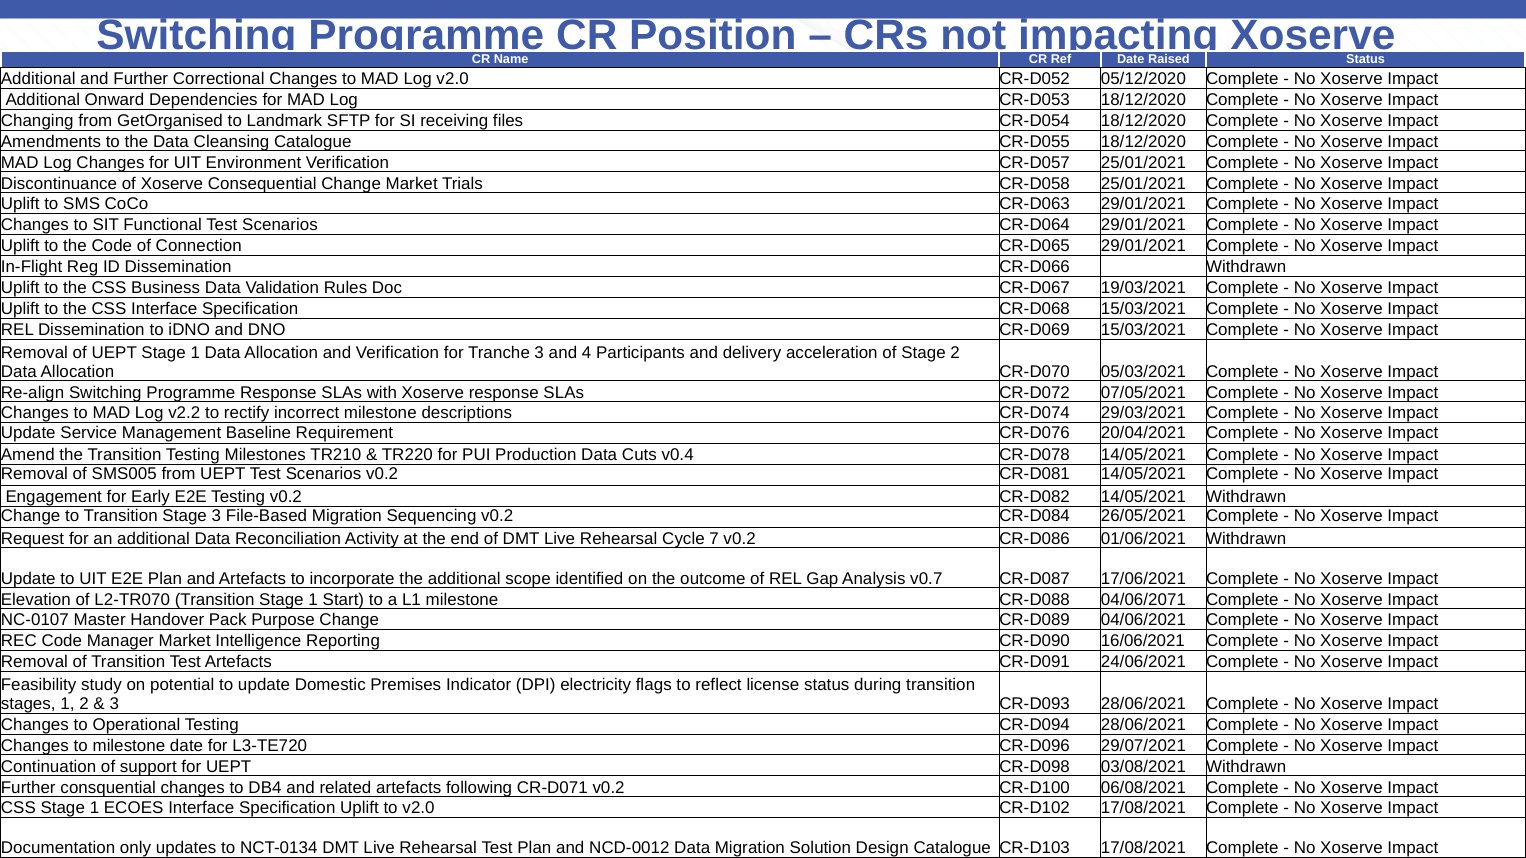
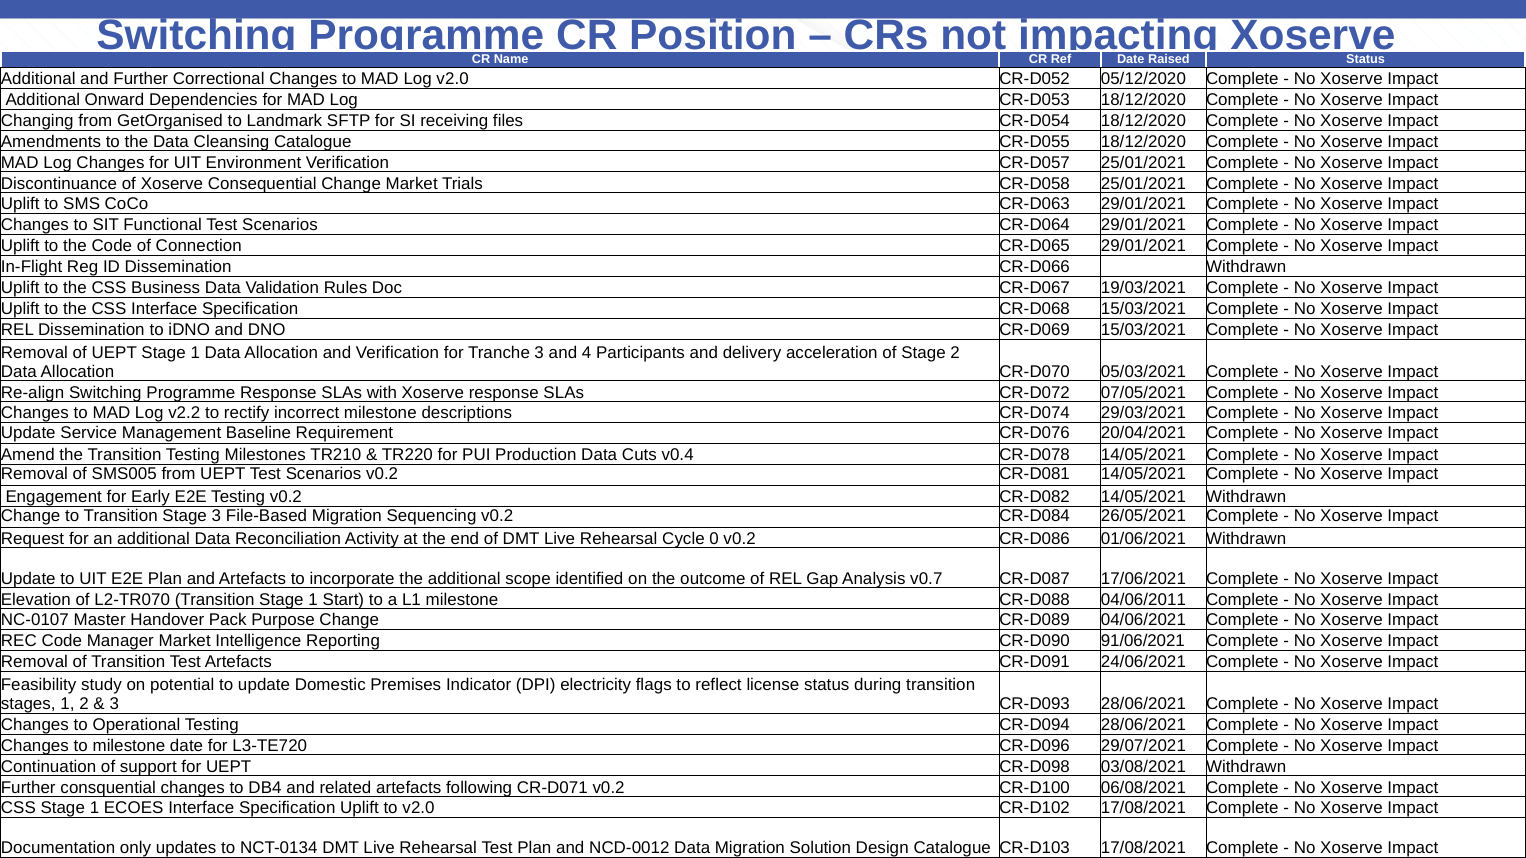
7: 7 -> 0
04/06/2071: 04/06/2071 -> 04/06/2011
16/06/2021: 16/06/2021 -> 91/06/2021
